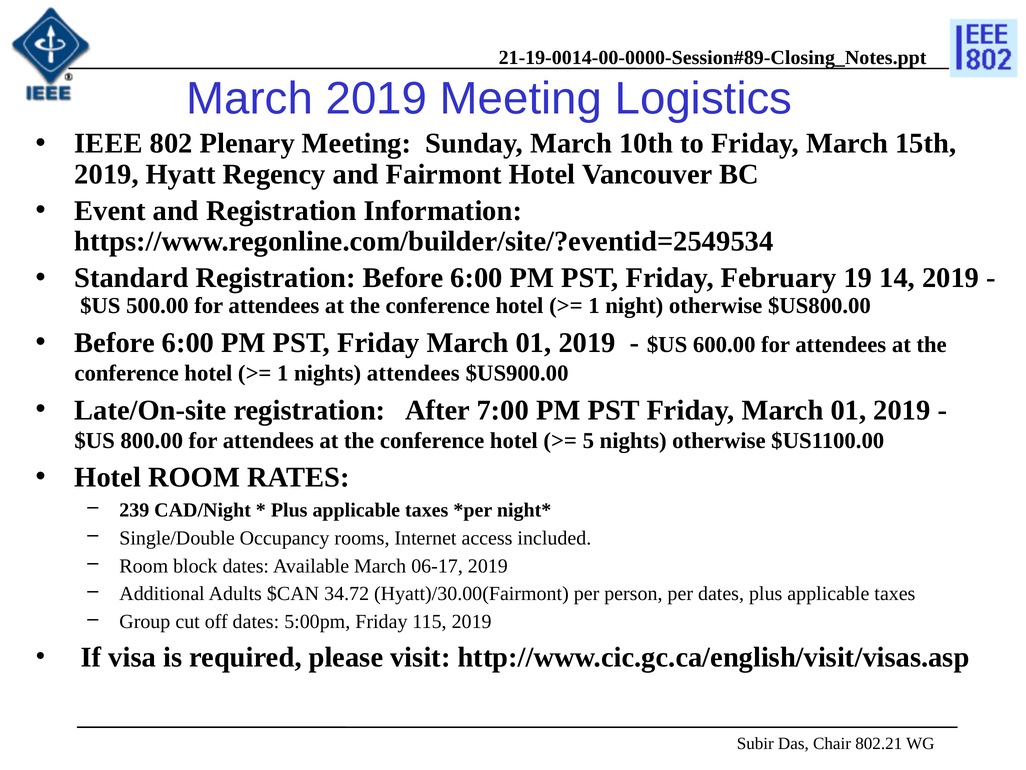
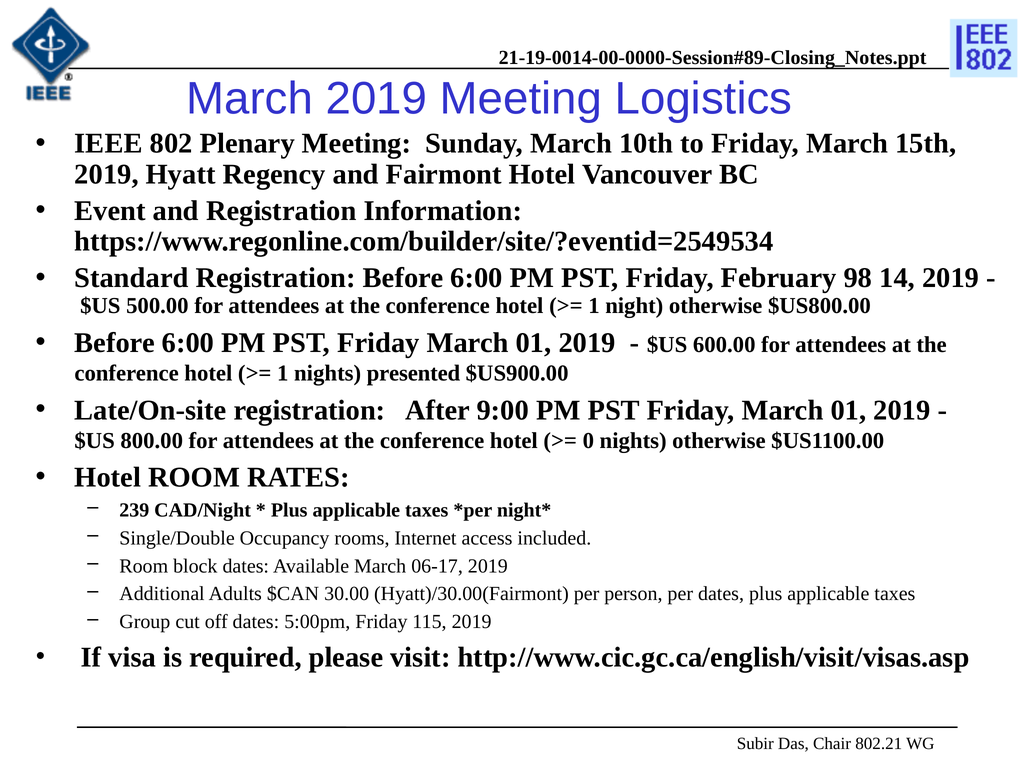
19: 19 -> 98
nights attendees: attendees -> presented
7:00: 7:00 -> 9:00
5: 5 -> 0
34.72: 34.72 -> 30.00
